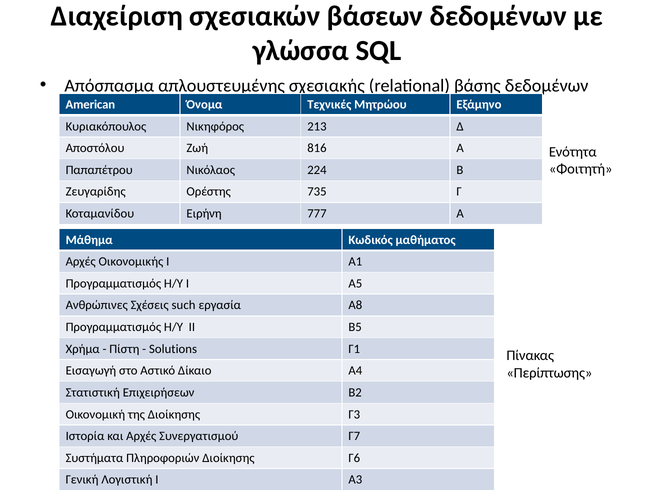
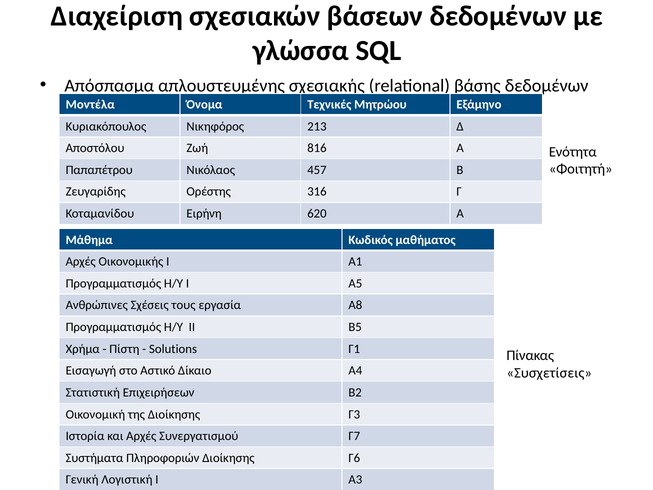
American: American -> Μοντέλα
224: 224 -> 457
735: 735 -> 316
777: 777 -> 620
such: such -> τους
Περίπτωσης: Περίπτωσης -> Συσχετίσεις
